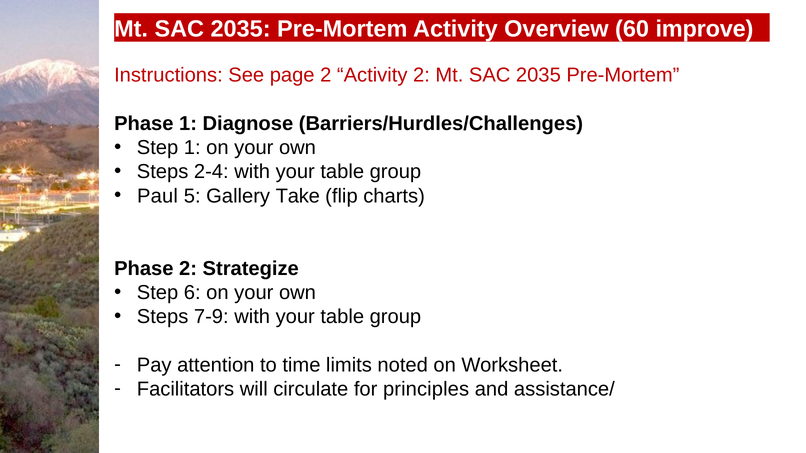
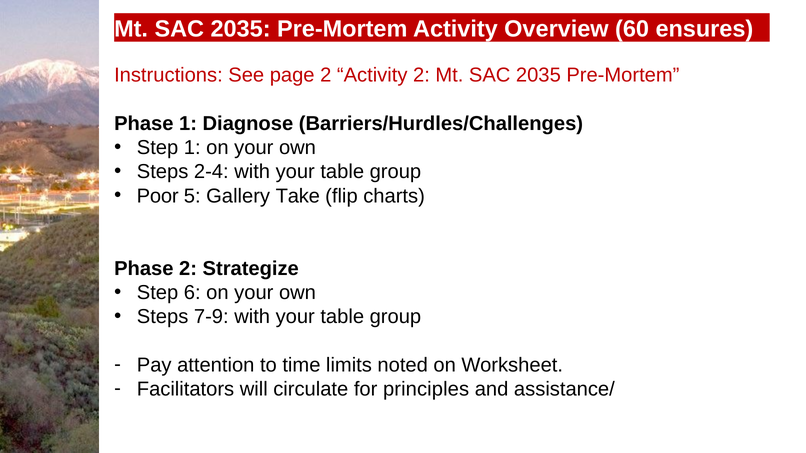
improve: improve -> ensures
Paul: Paul -> Poor
